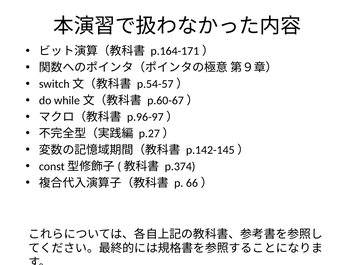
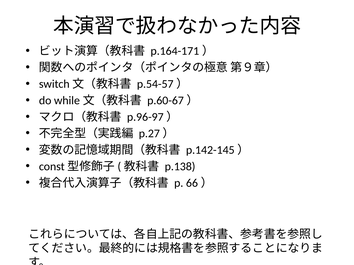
p.374: p.374 -> p.138
